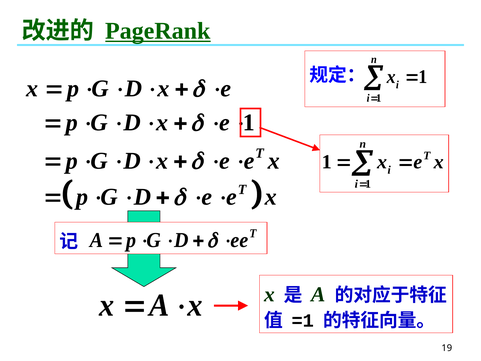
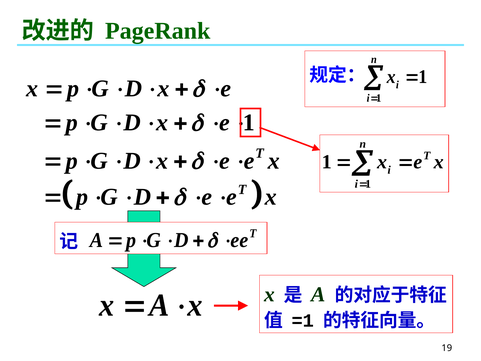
PageRank underline: present -> none
